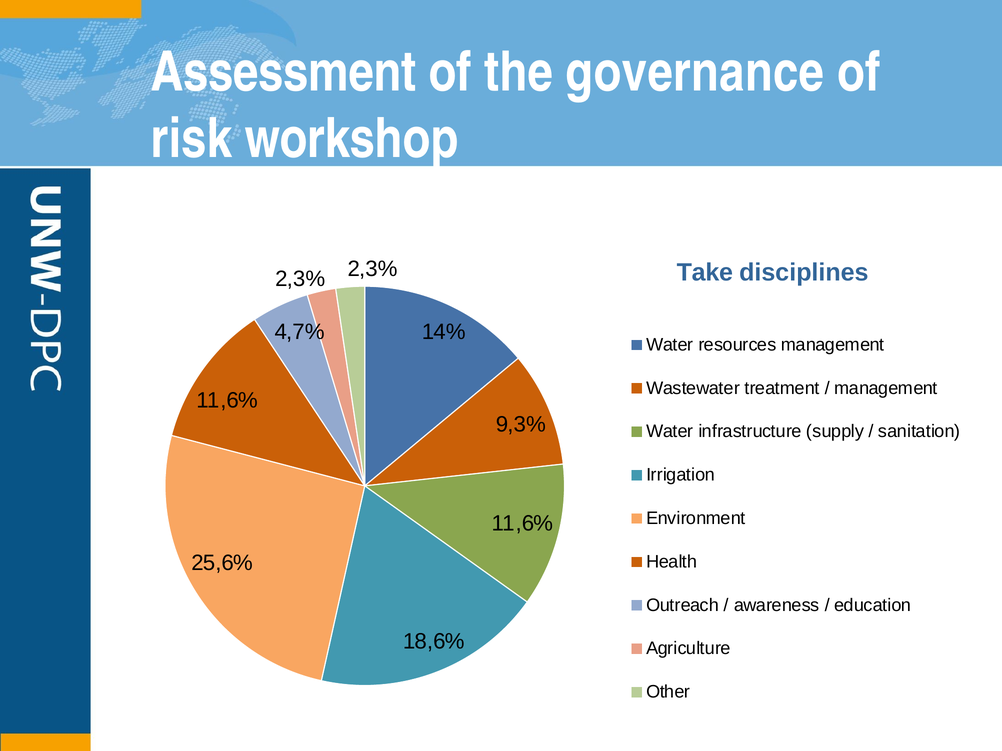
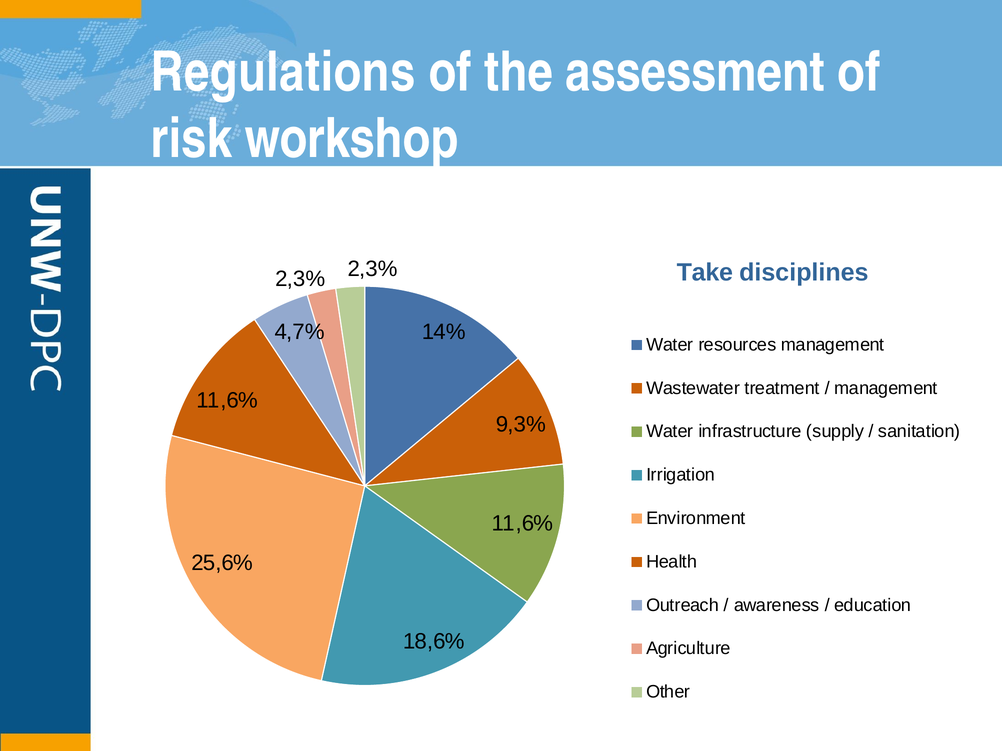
Assessment: Assessment -> Regulations
governance: governance -> assessment
